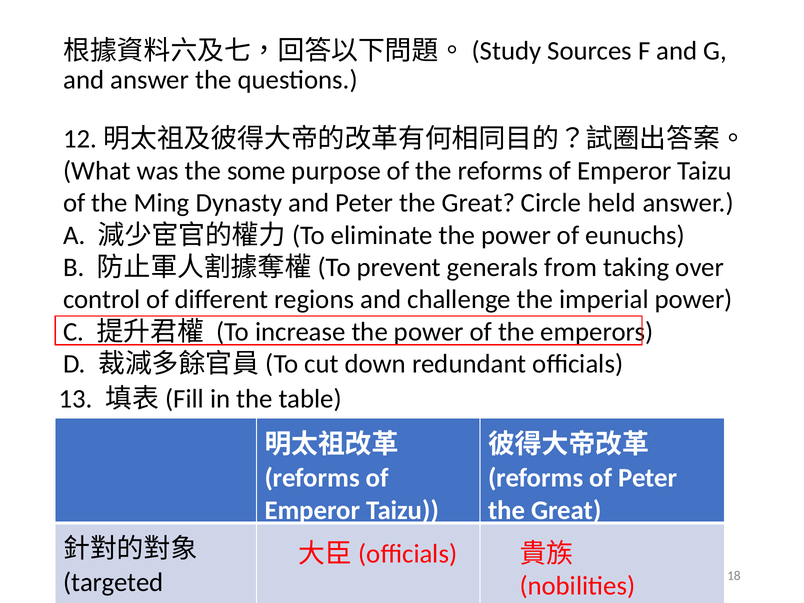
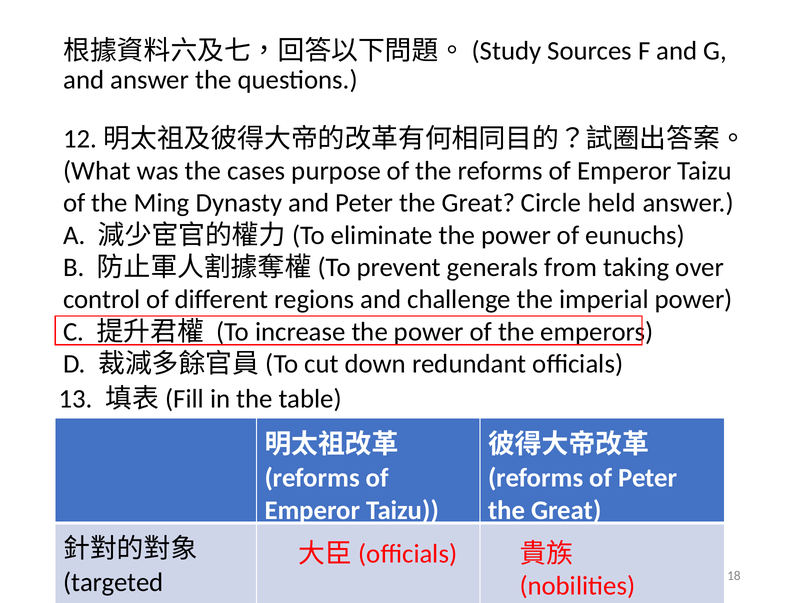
some: some -> cases
